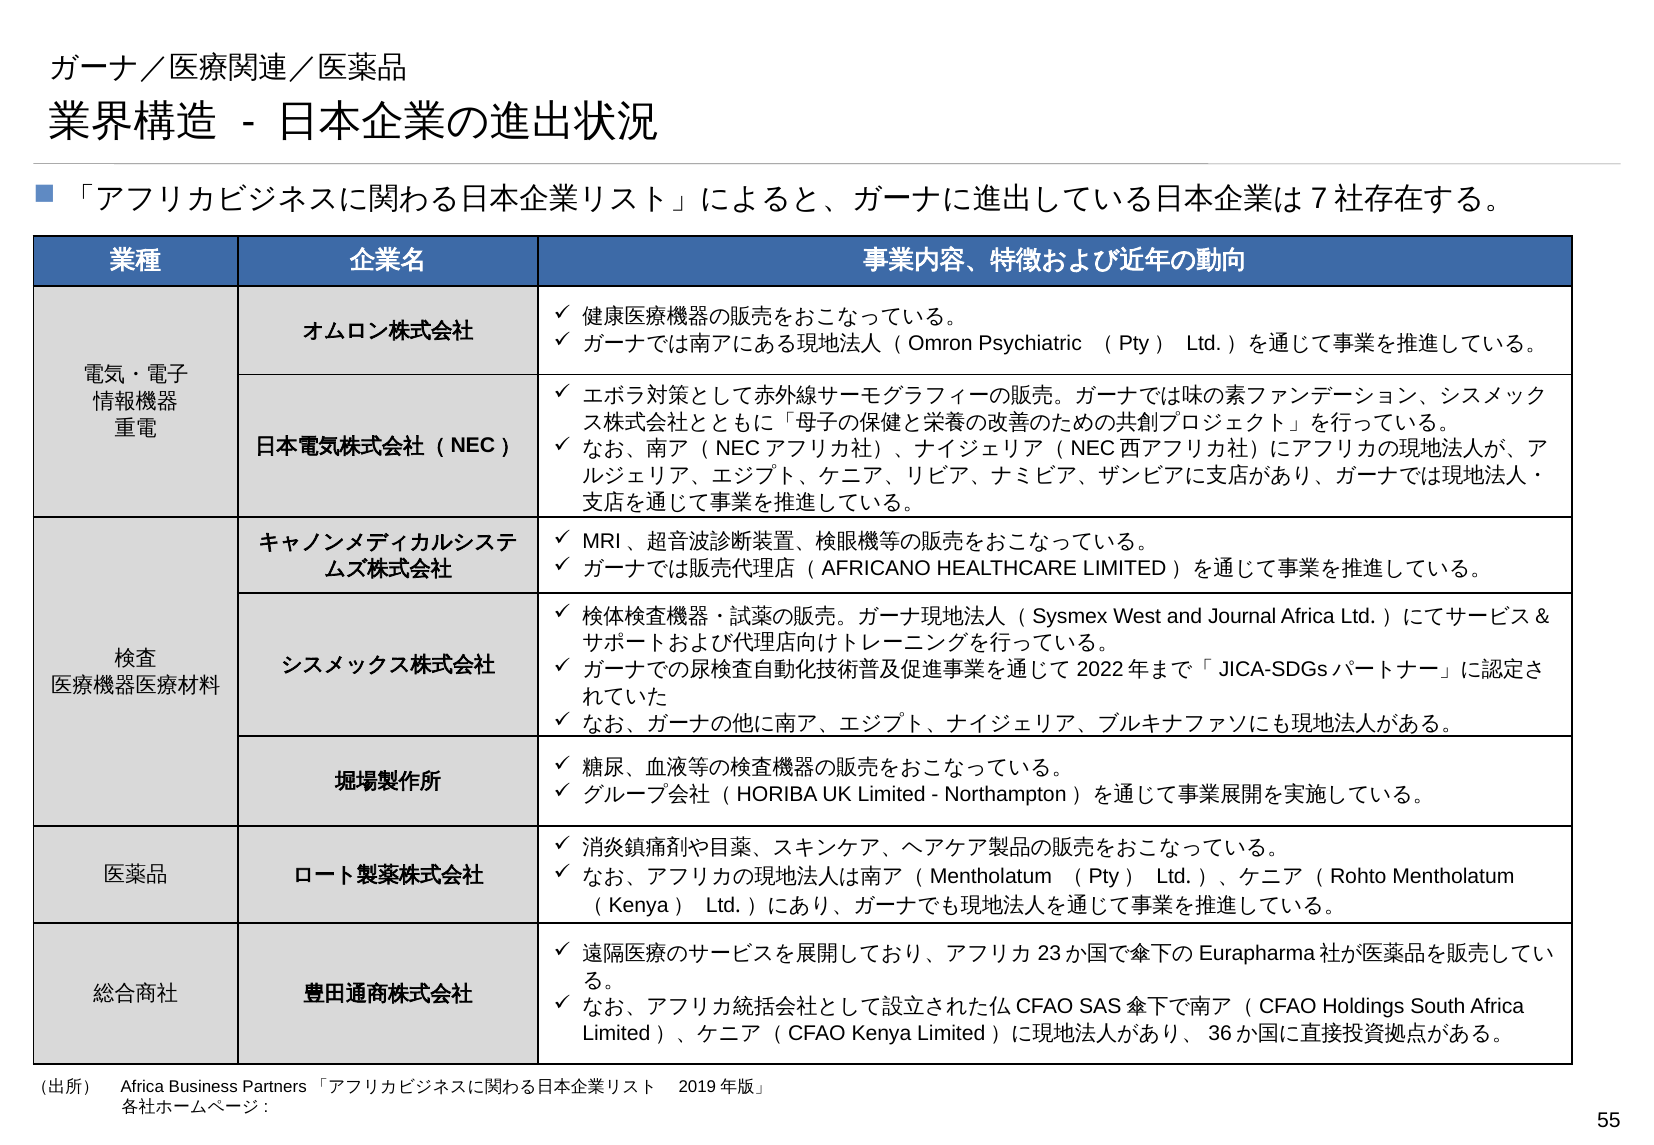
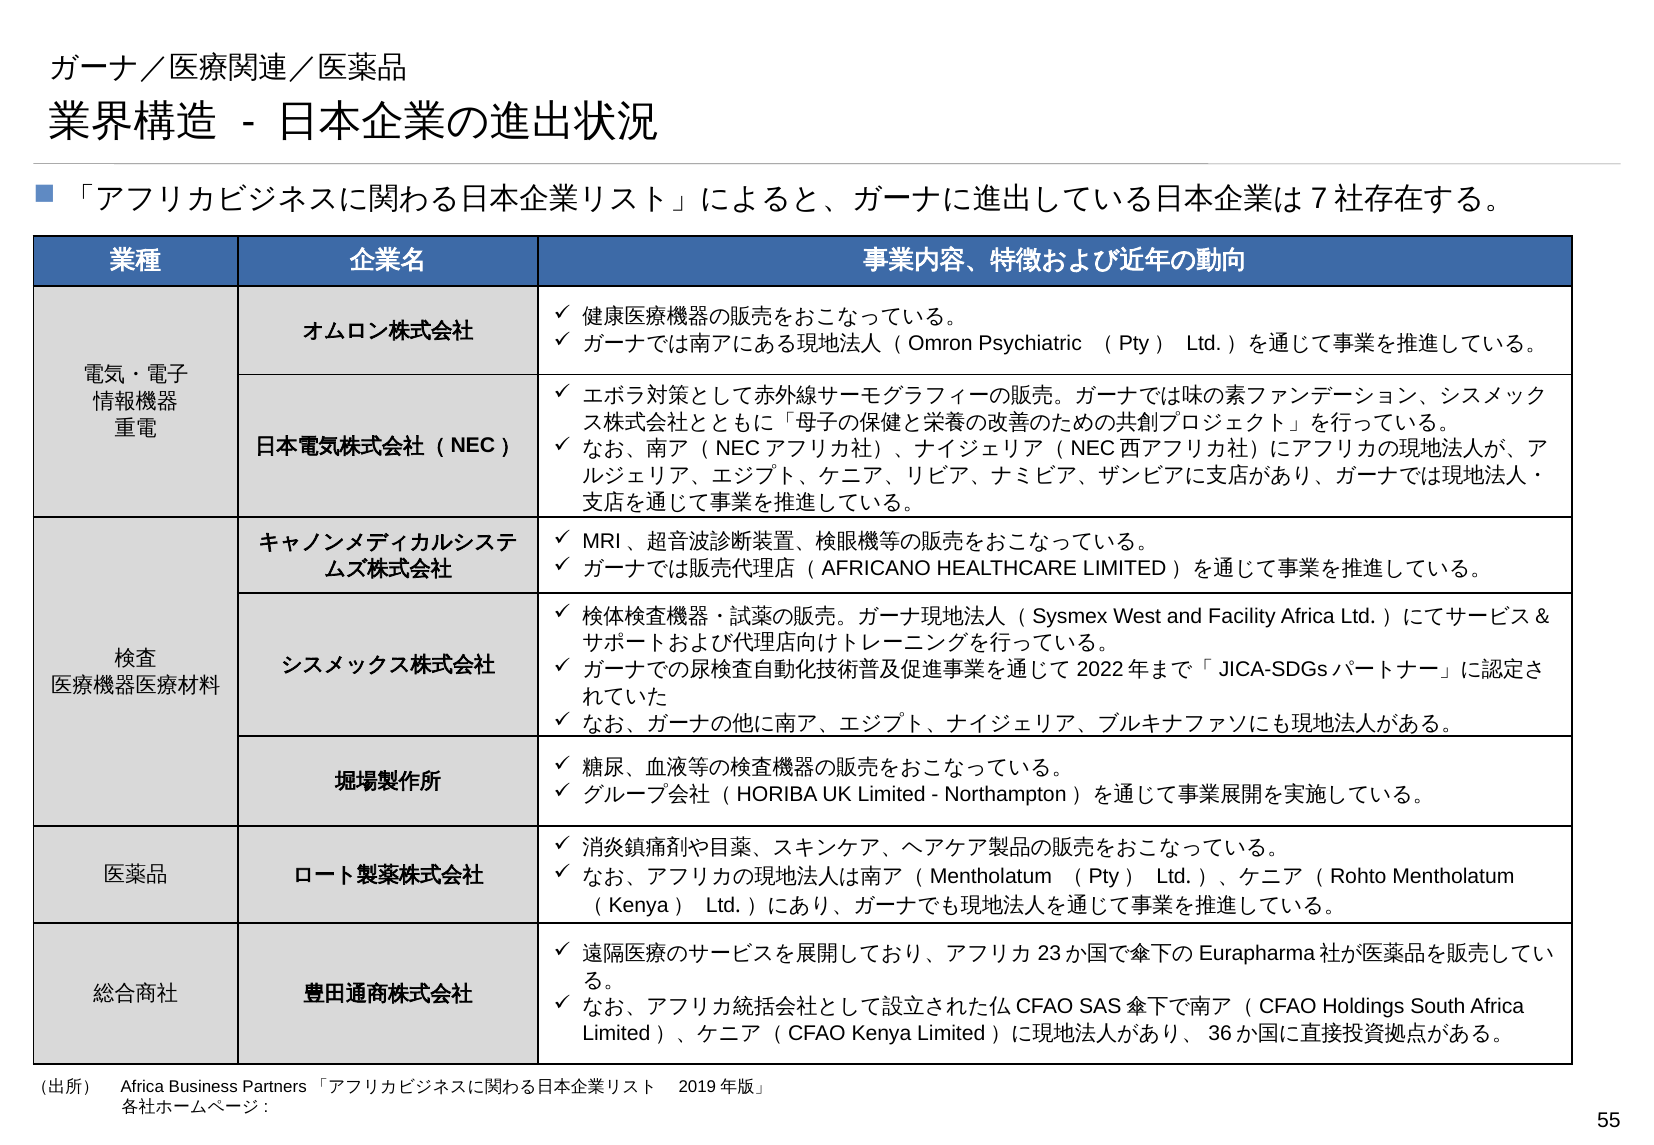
Journal: Journal -> Facility
